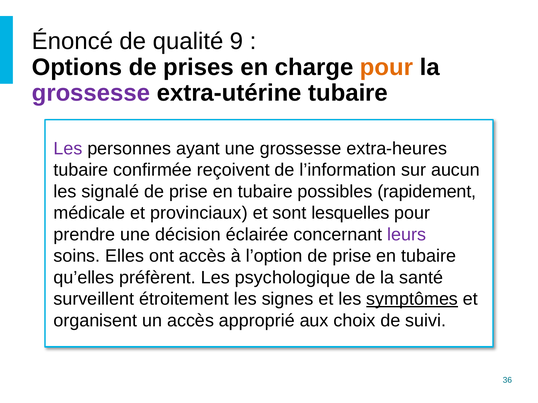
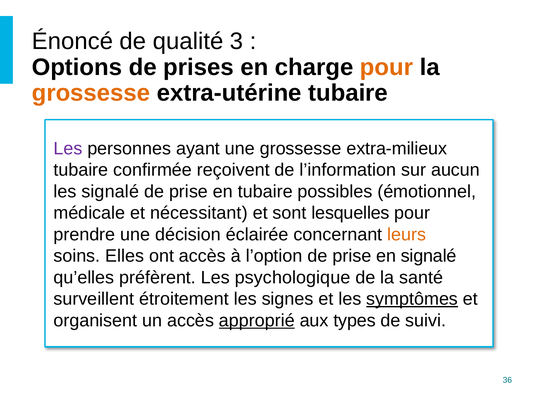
9: 9 -> 3
grossesse at (91, 93) colour: purple -> orange
extra-heures: extra-heures -> extra-milieux
rapidement: rapidement -> émotionnel
provinciaux: provinciaux -> nécessitant
leurs colour: purple -> orange
tubaire at (429, 256): tubaire -> signalé
approprié underline: none -> present
choix: choix -> types
